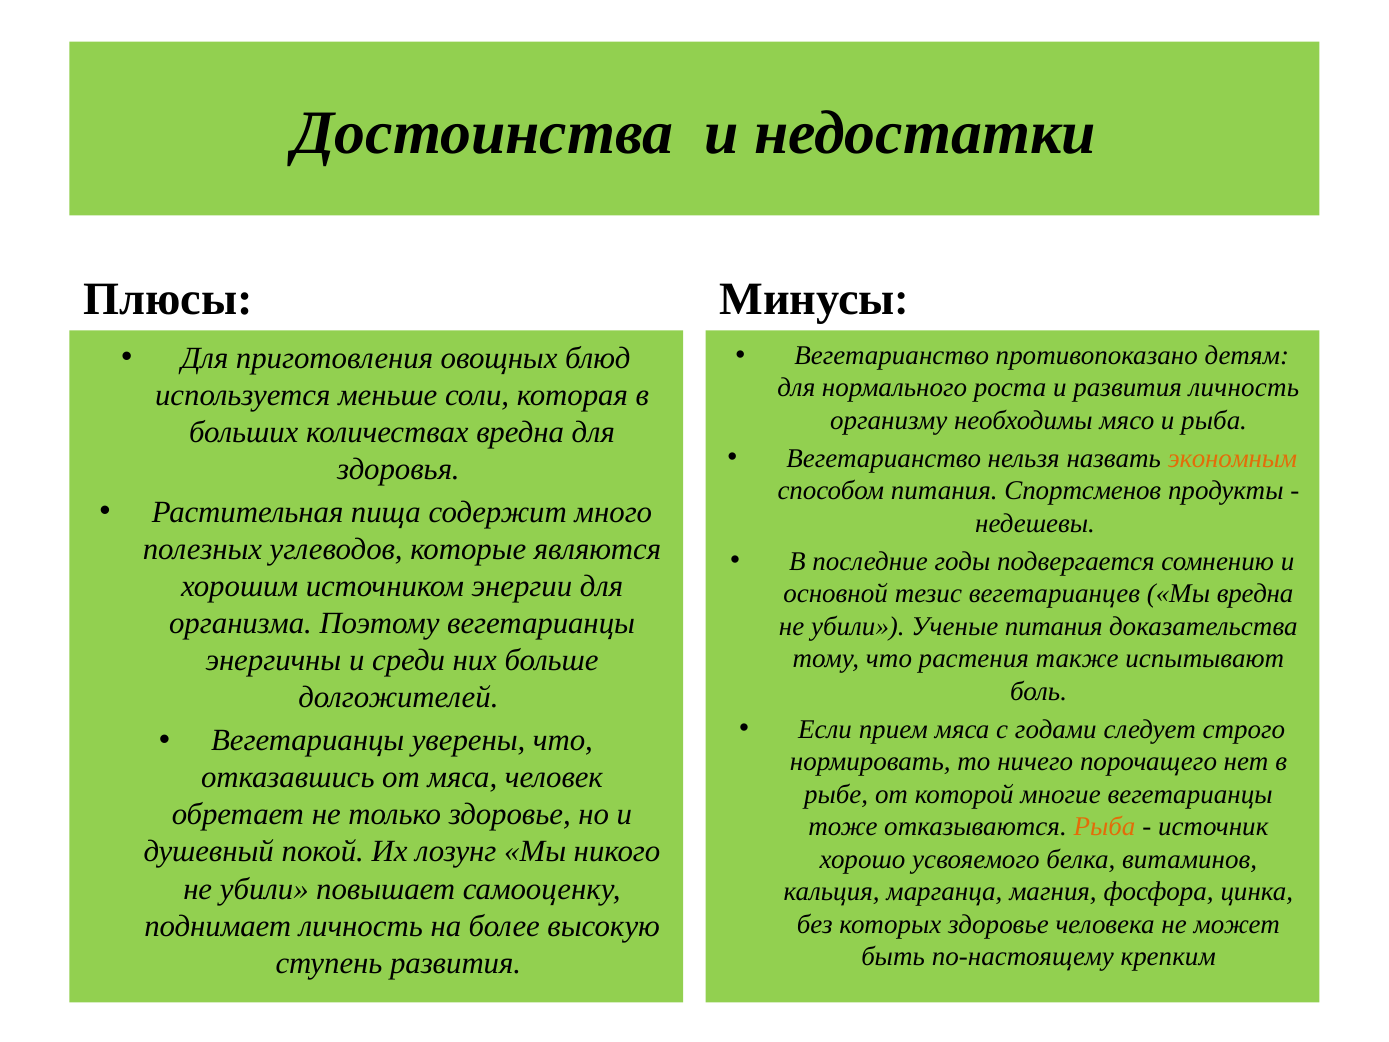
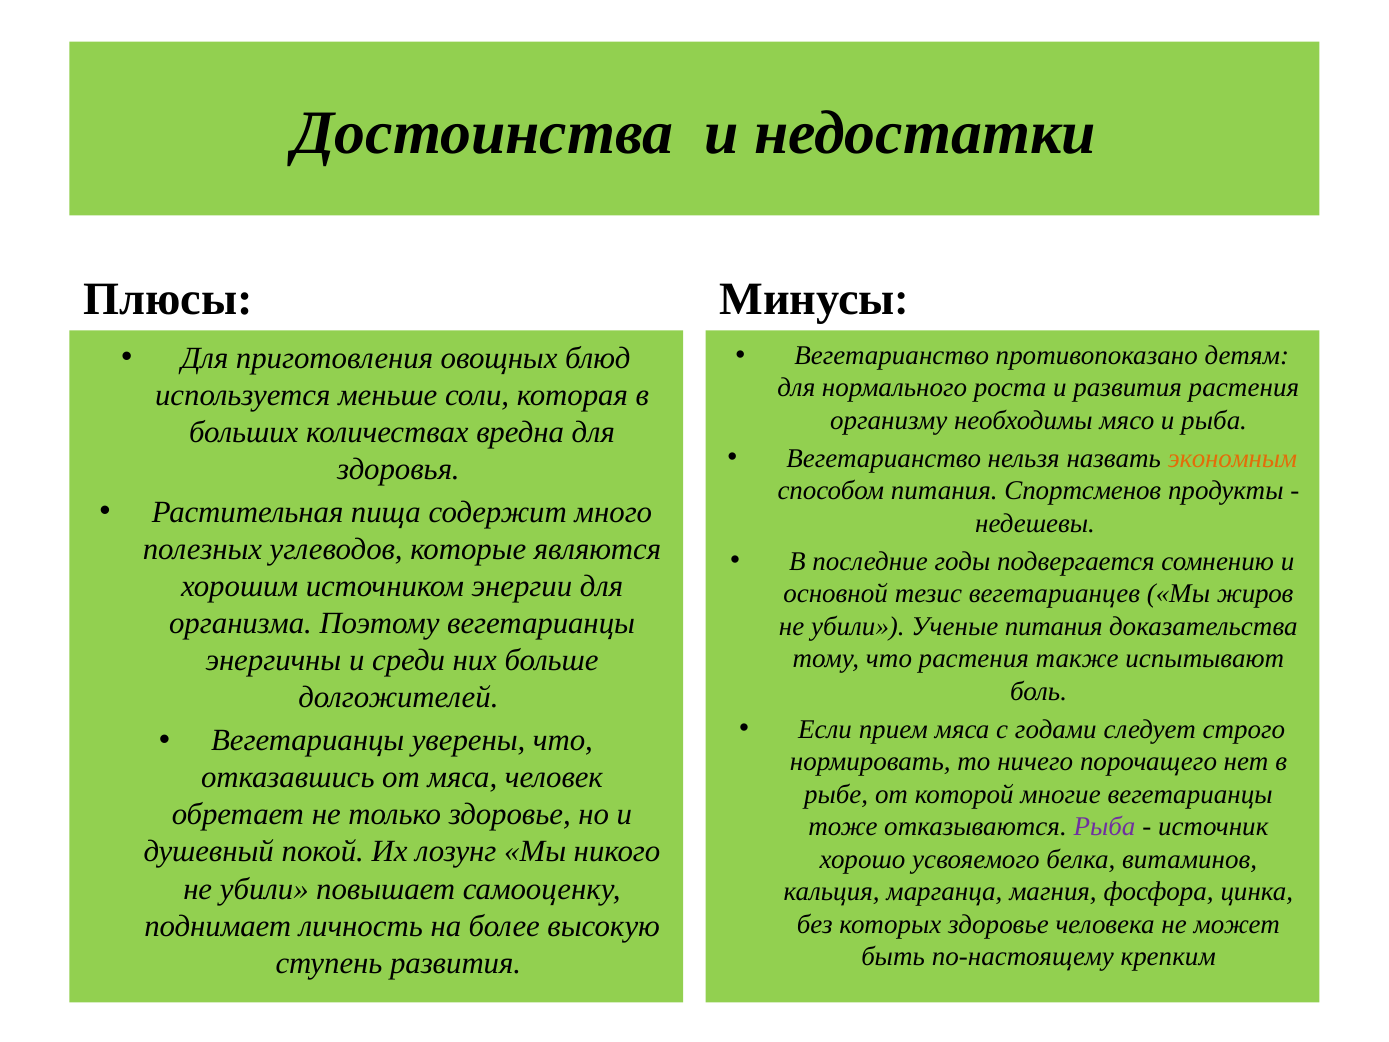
развития личность: личность -> растения
Мы вредна: вредна -> жиров
Рыба at (1105, 826) colour: orange -> purple
